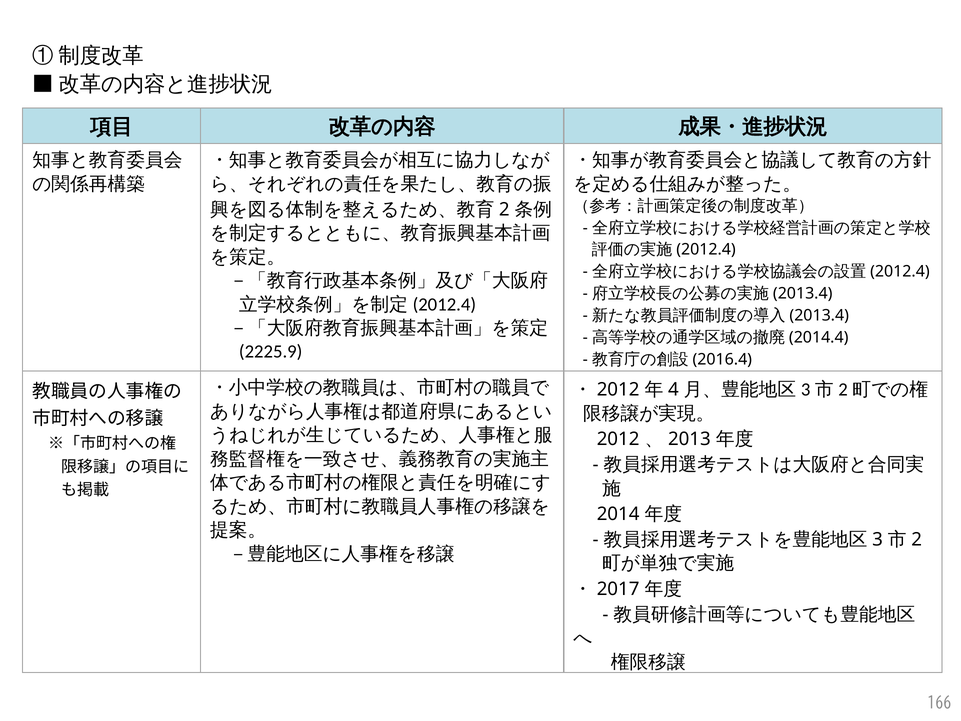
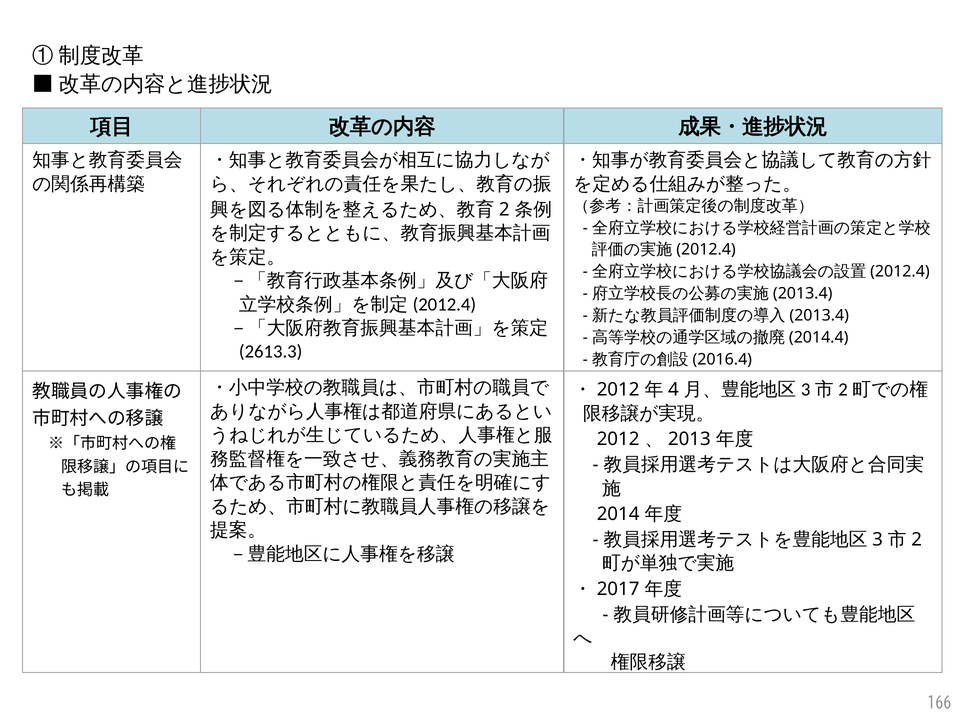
2225.9: 2225.9 -> 2613.3
